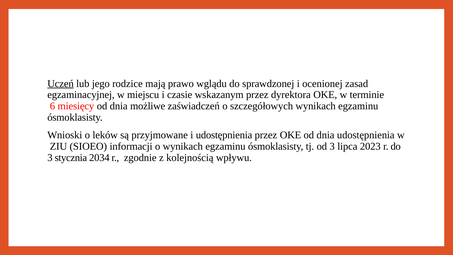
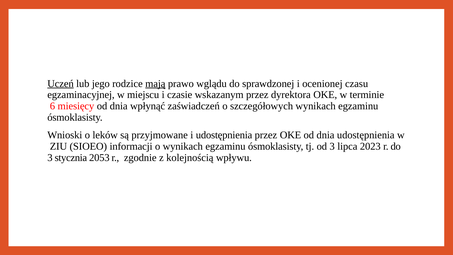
mają underline: none -> present
zasad: zasad -> czasu
możliwe: możliwe -> wpłynąć
2034: 2034 -> 2053
